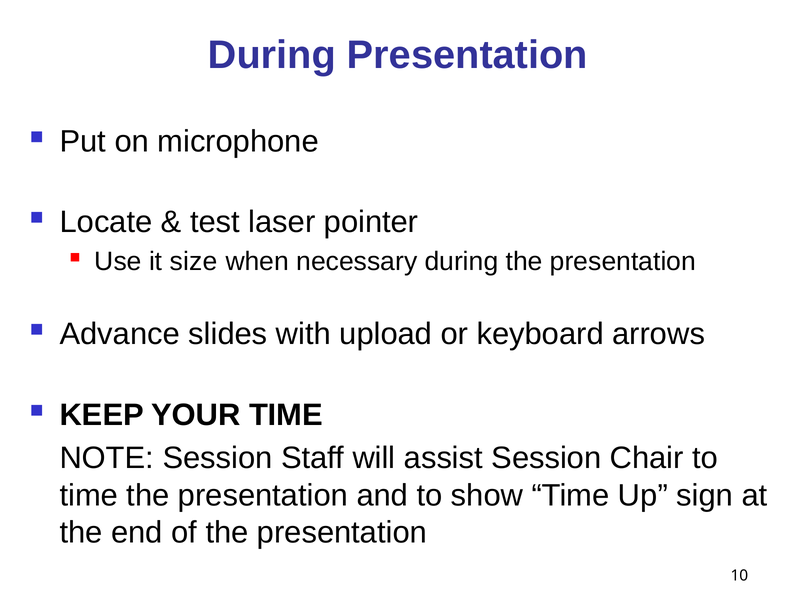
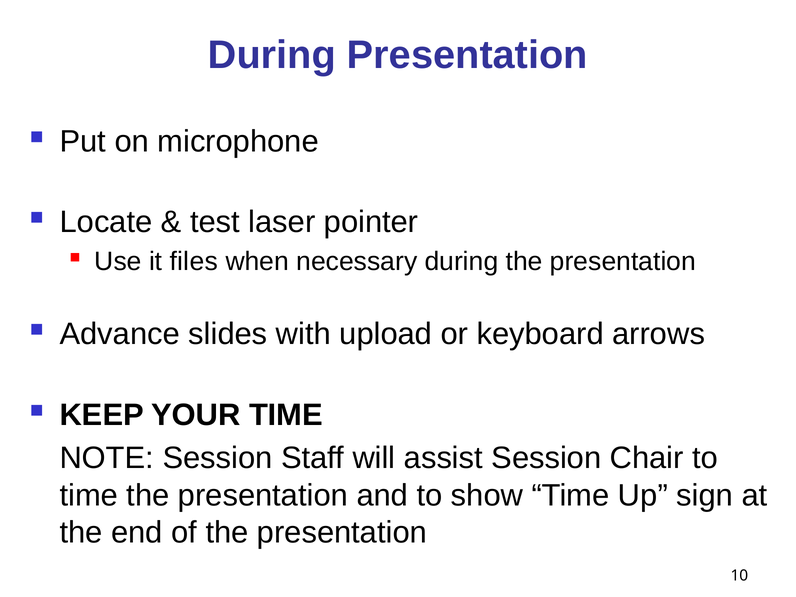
size: size -> files
